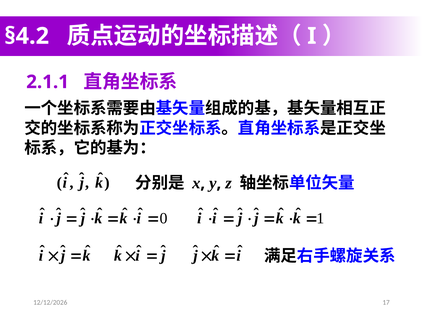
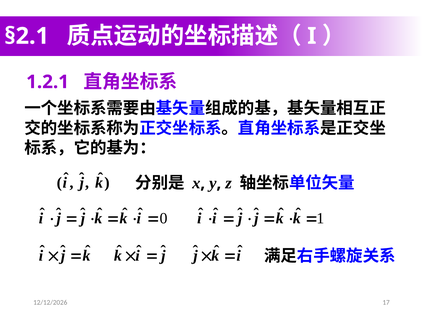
§4.2: §4.2 -> §2.1
2.1.1: 2.1.1 -> 1.2.1
